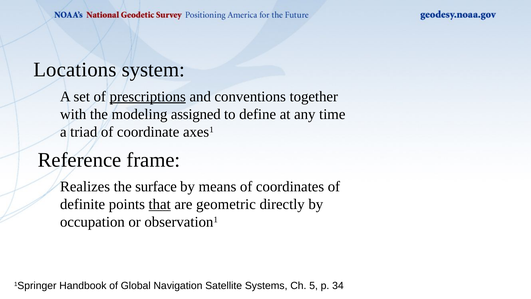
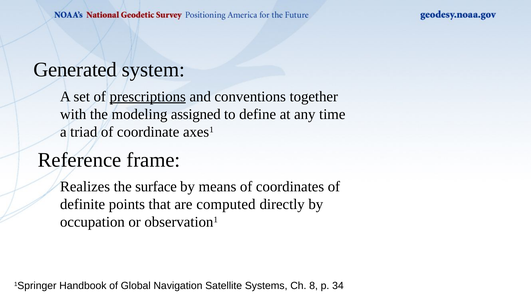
Locations: Locations -> Generated
that underline: present -> none
geometric: geometric -> computed
5: 5 -> 8
